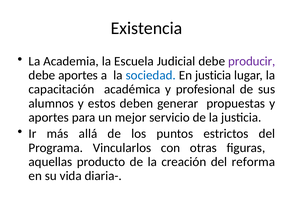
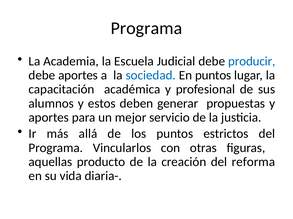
Existencia at (146, 28): Existencia -> Programa
producir colour: purple -> blue
En justicia: justicia -> puntos
